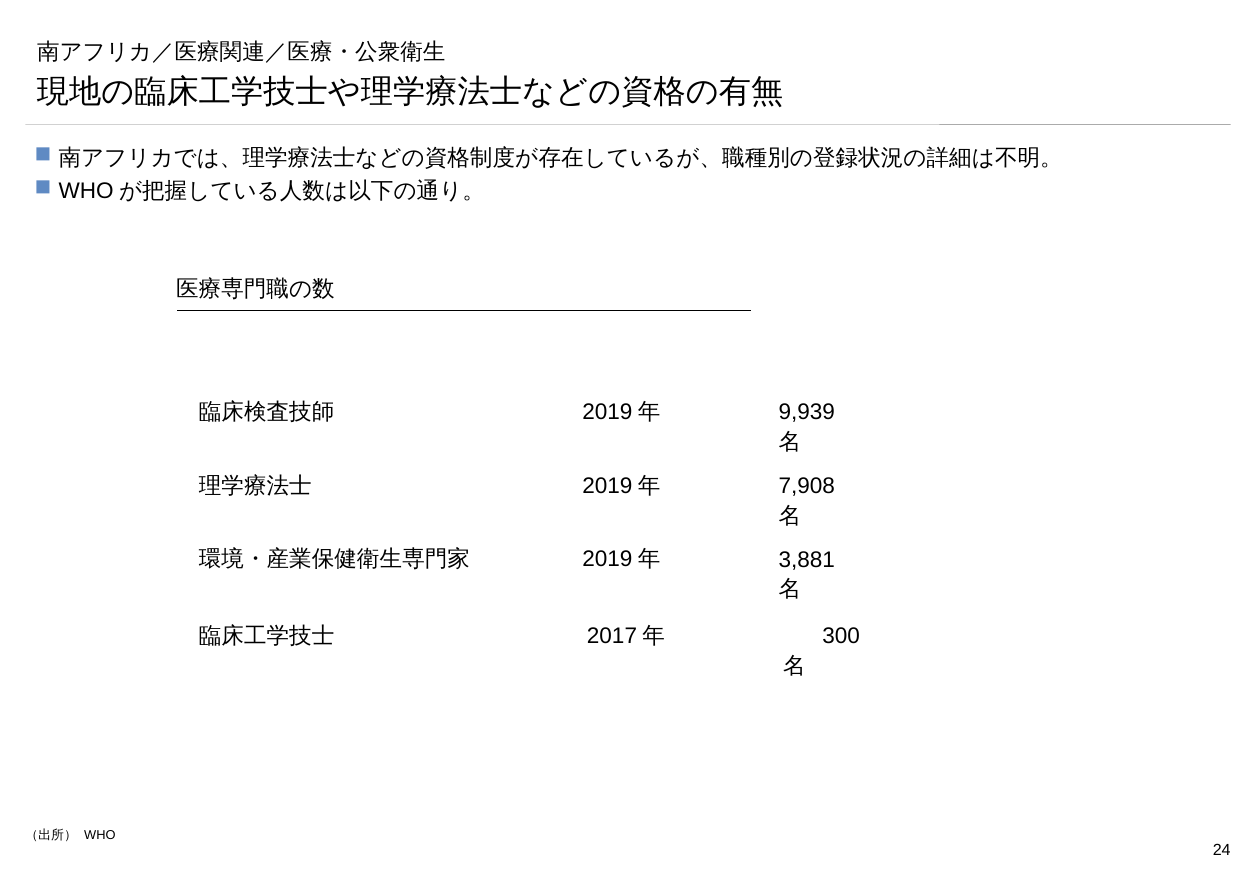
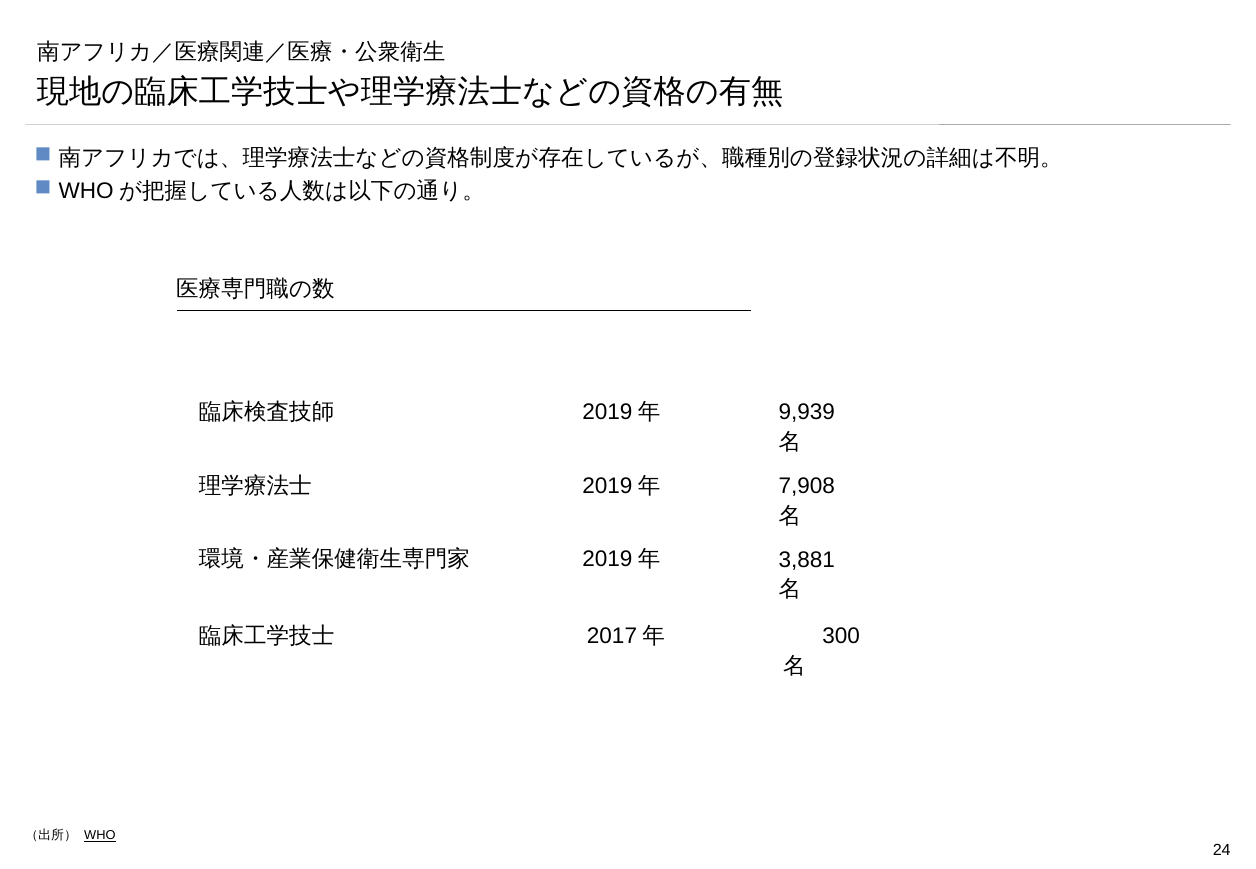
WHO underline: none -> present
